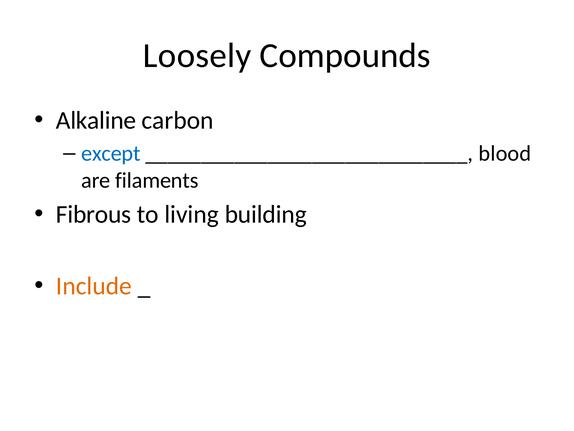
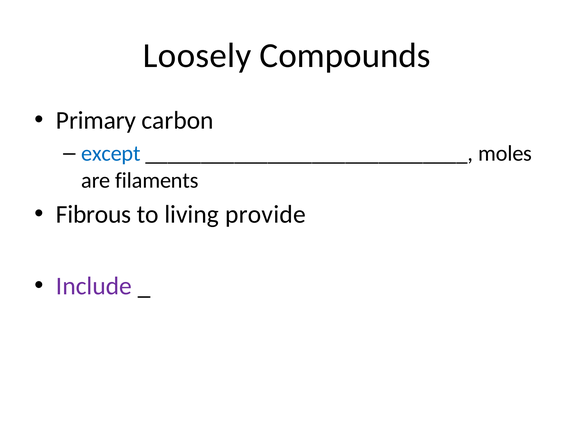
Alkaline: Alkaline -> Primary
blood: blood -> moles
building: building -> provide
Include colour: orange -> purple
